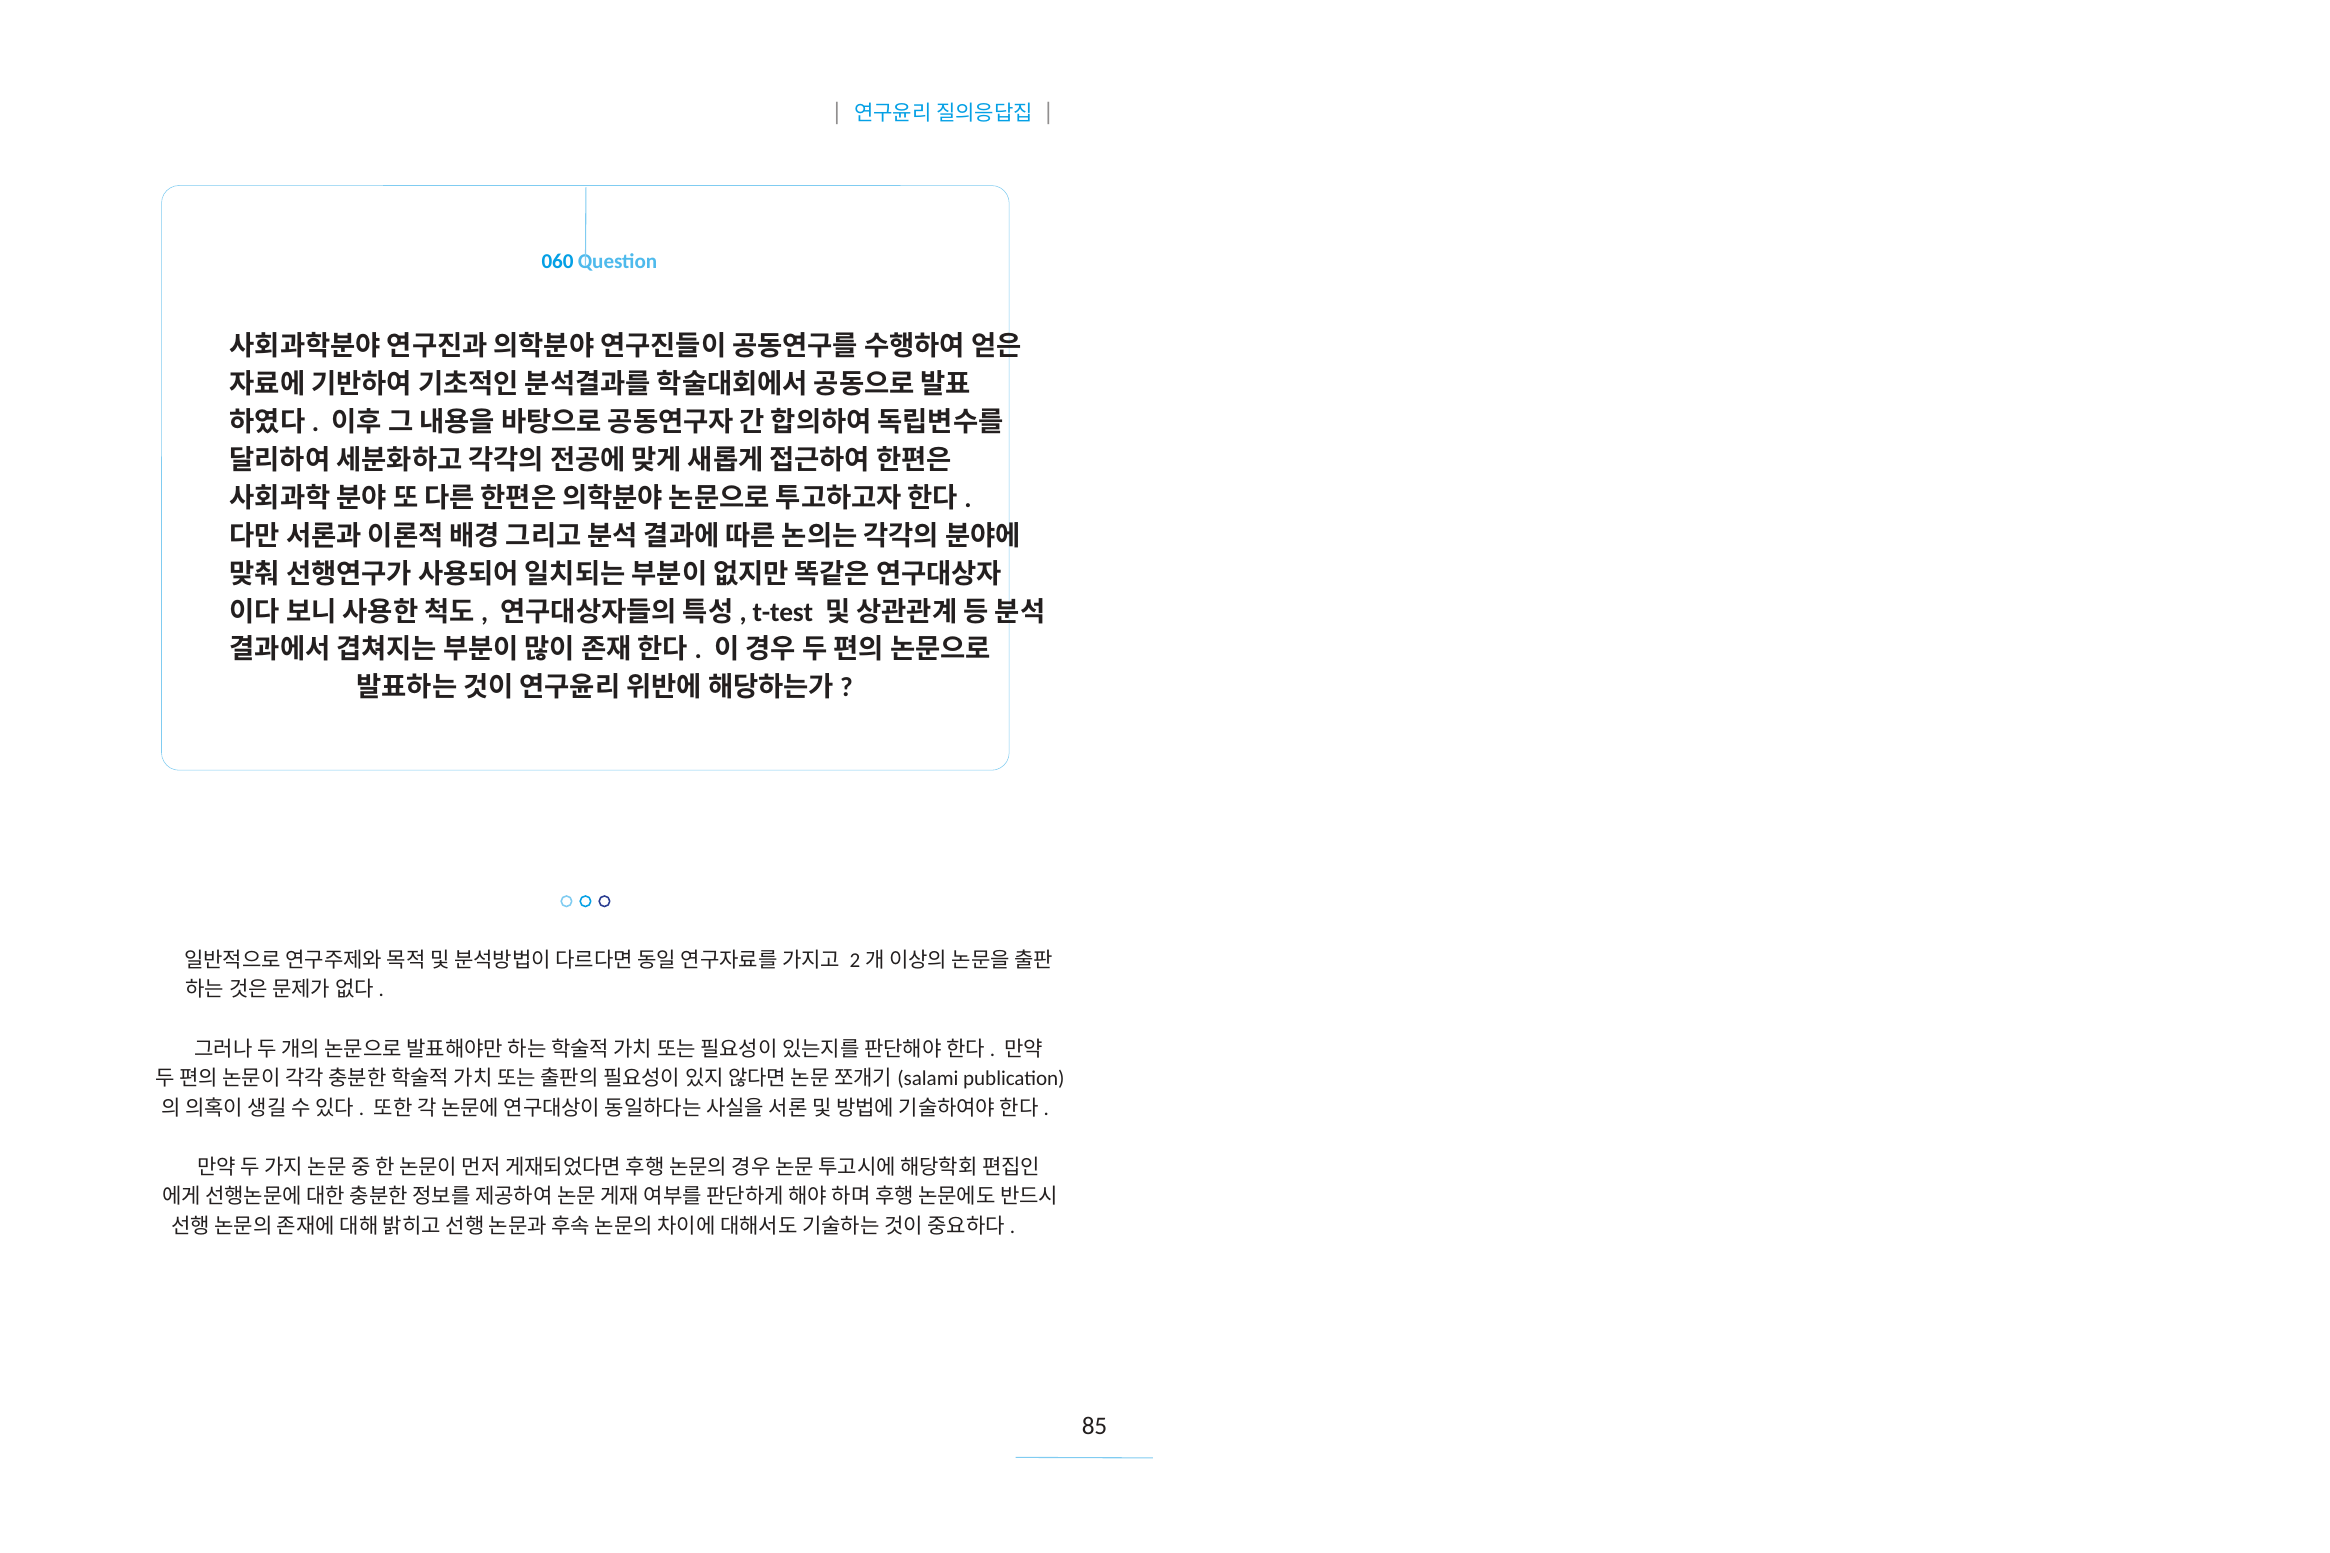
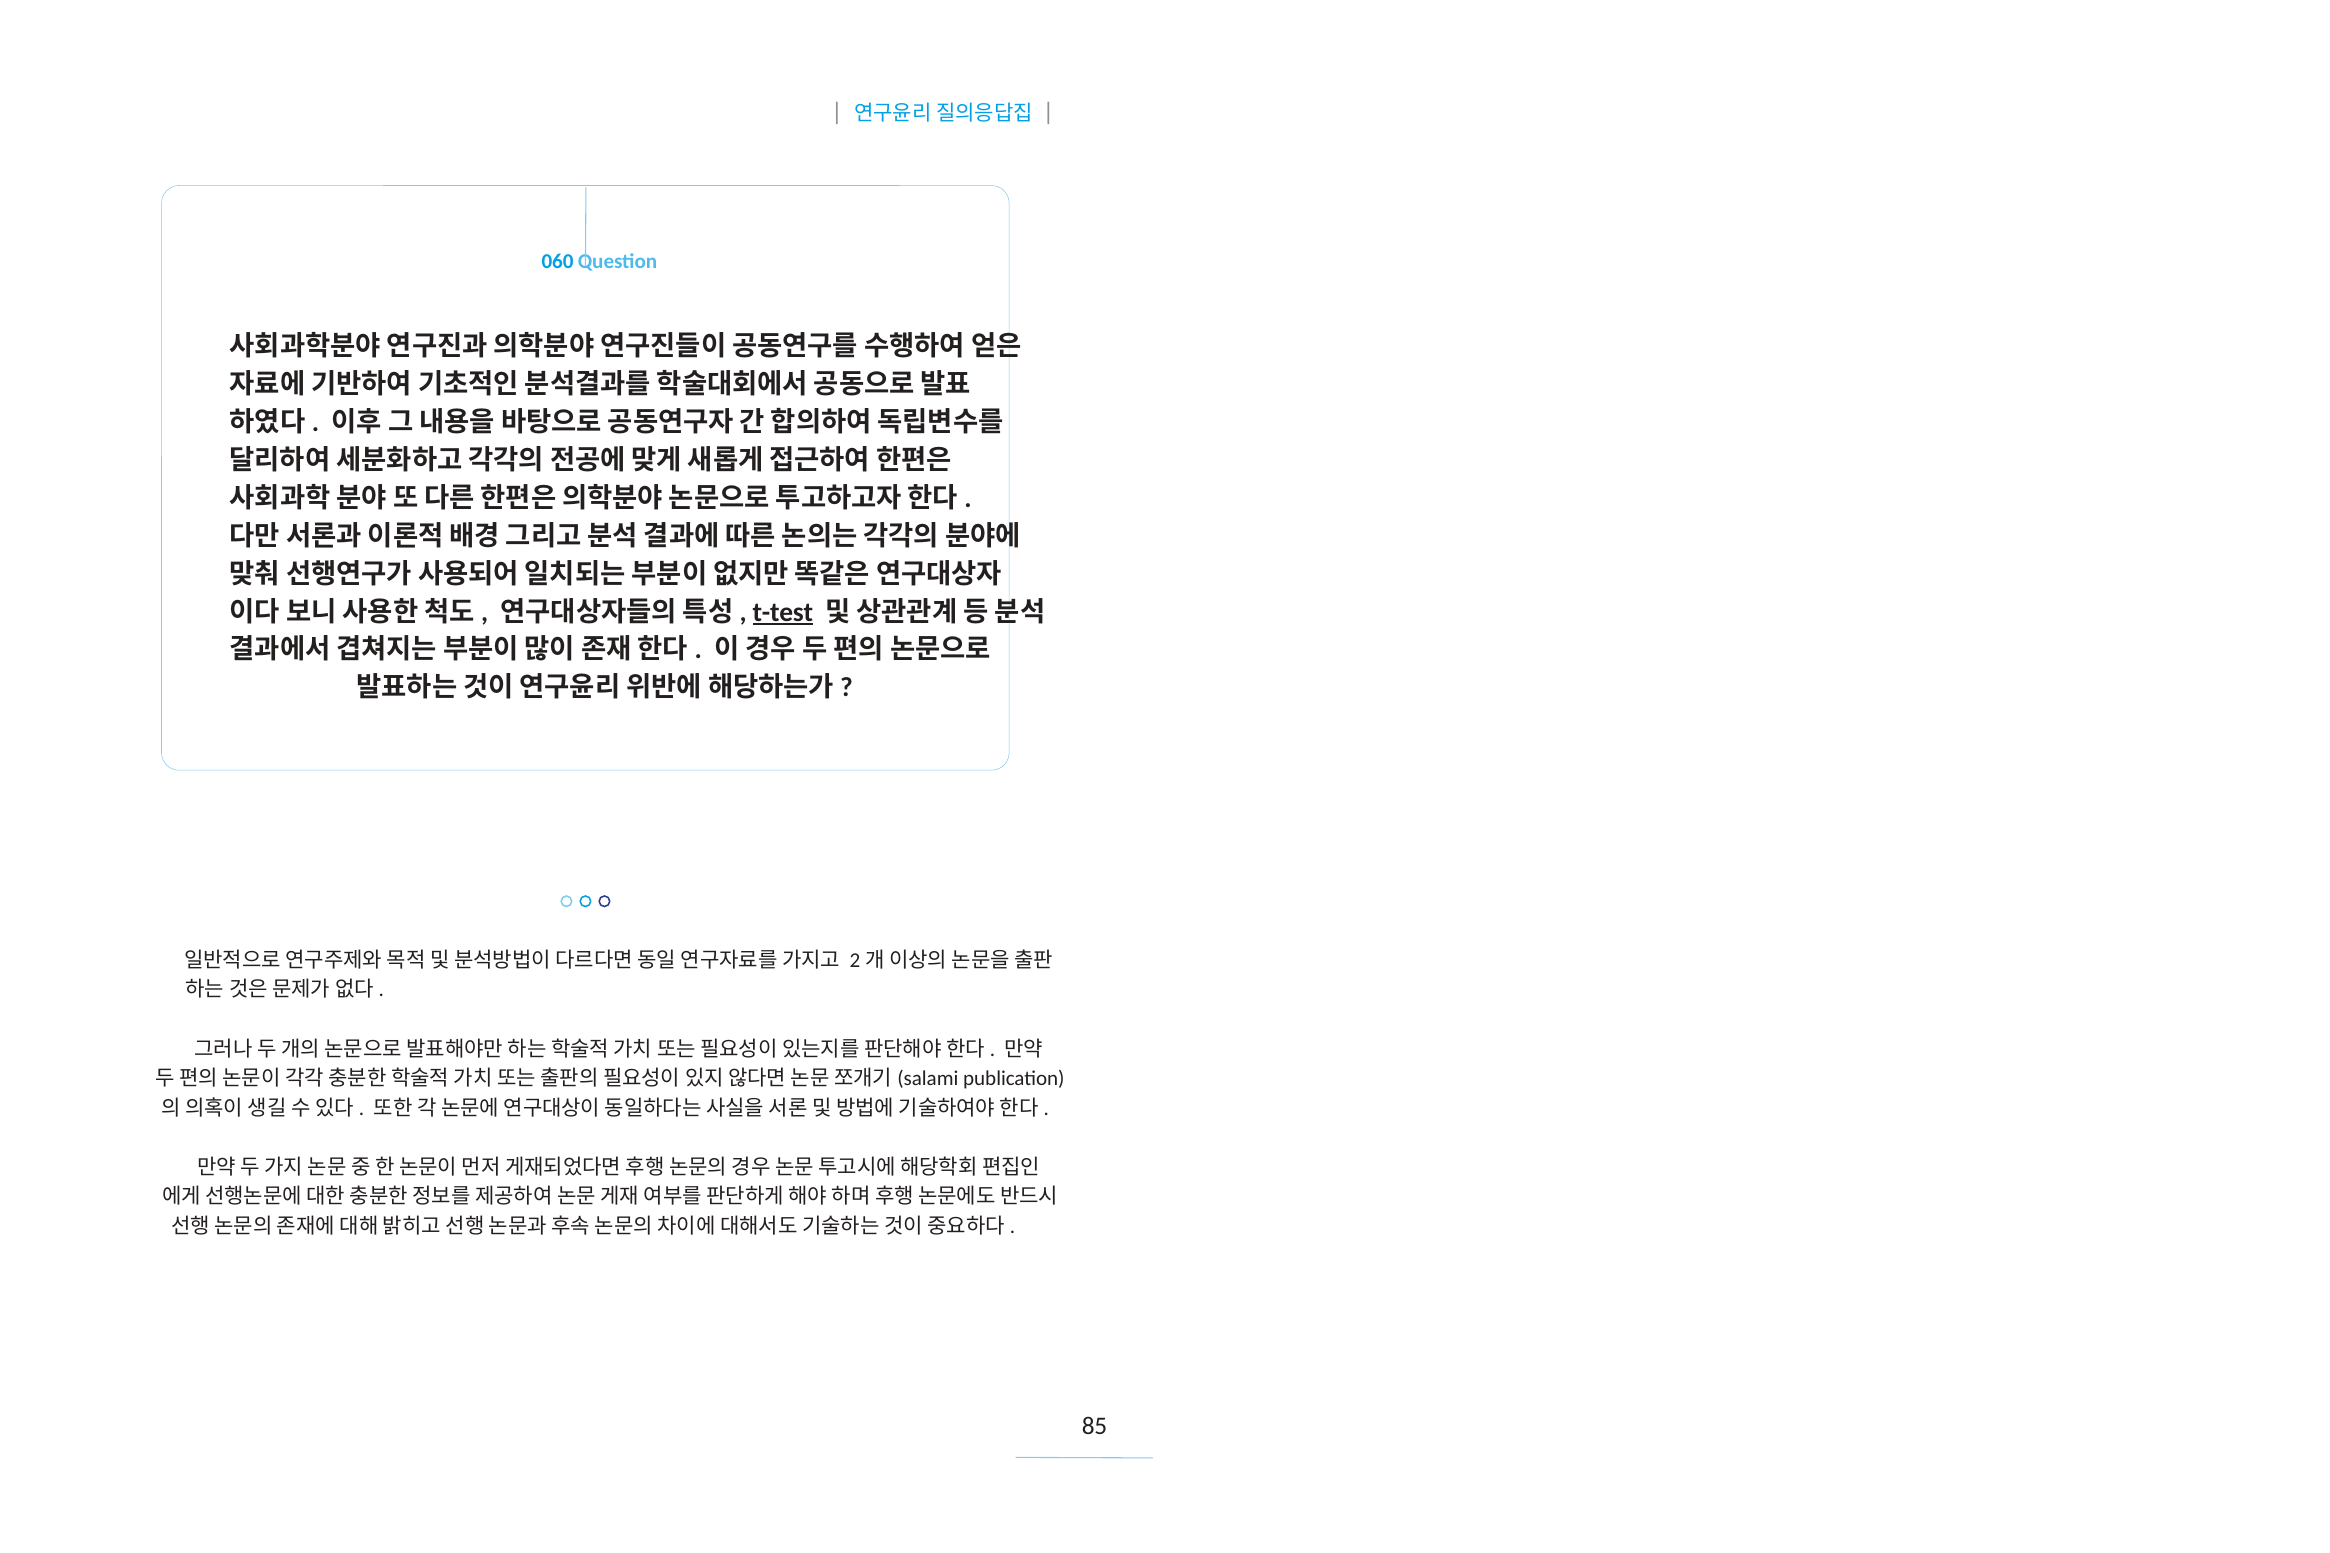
t-test underline: none -> present
